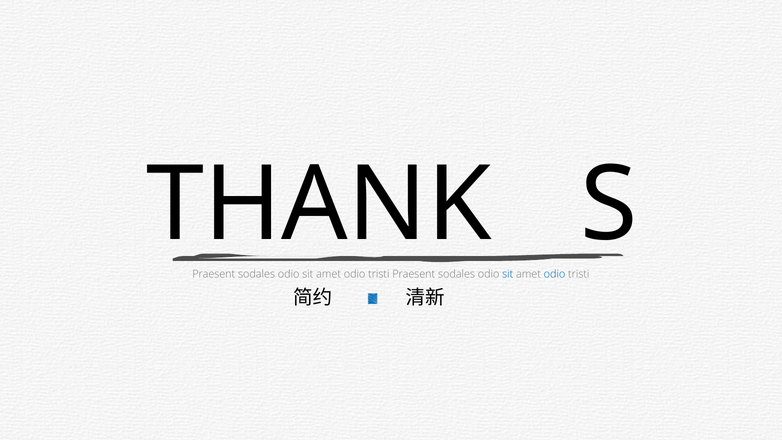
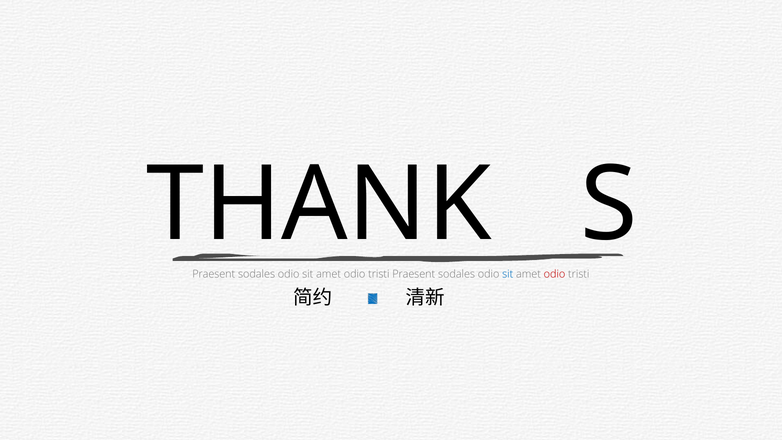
odio at (555, 274) colour: blue -> red
